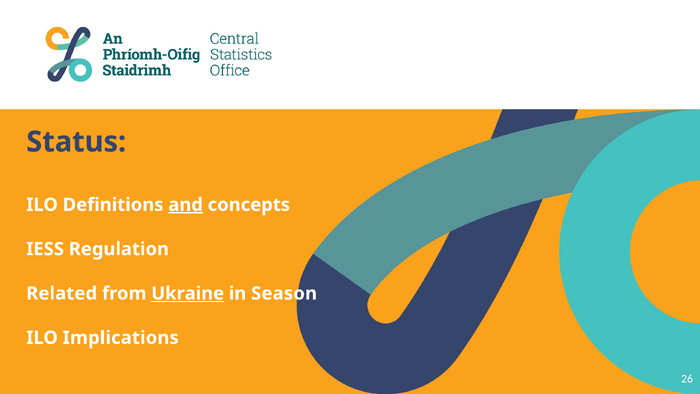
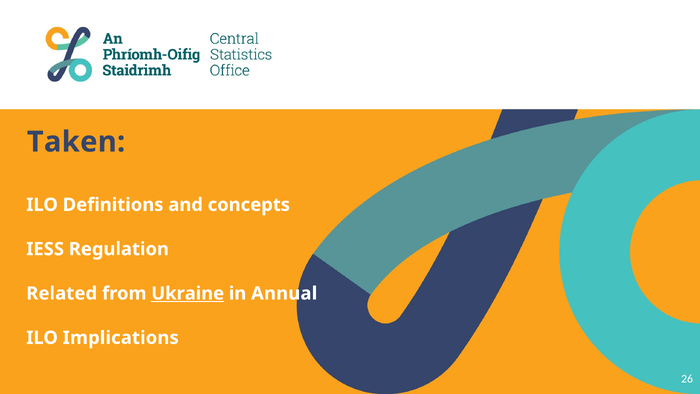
Status: Status -> Taken
and underline: present -> none
Season: Season -> Annual
